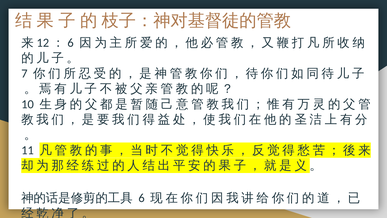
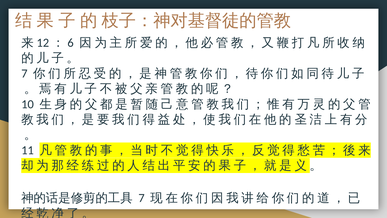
6 at (142, 198): 6 -> 7
